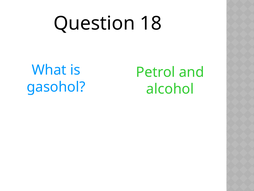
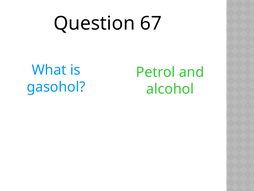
18: 18 -> 67
